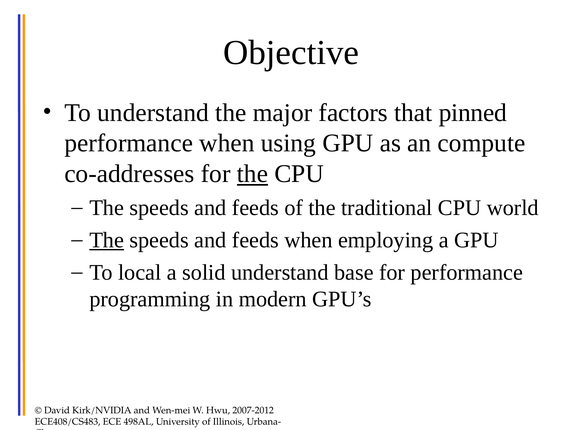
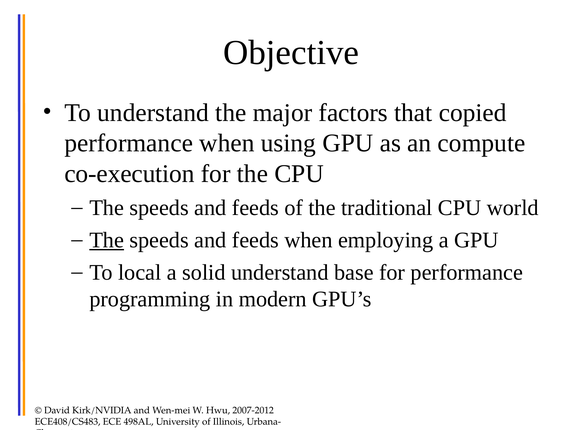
pinned: pinned -> copied
co-addresses: co-addresses -> co-execution
the at (252, 174) underline: present -> none
